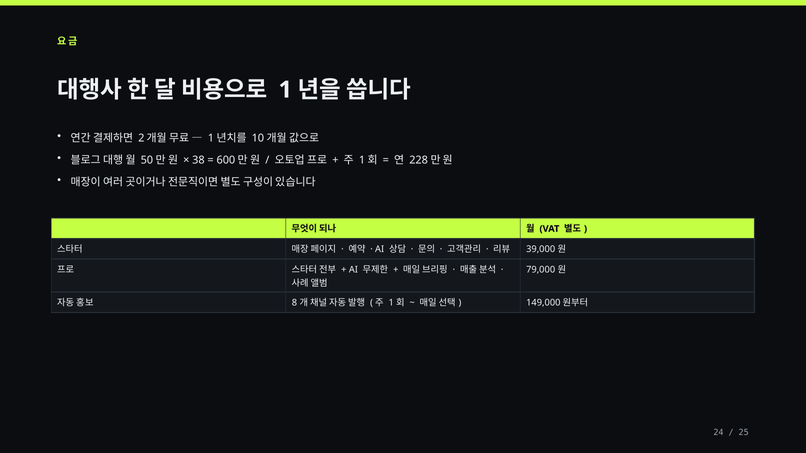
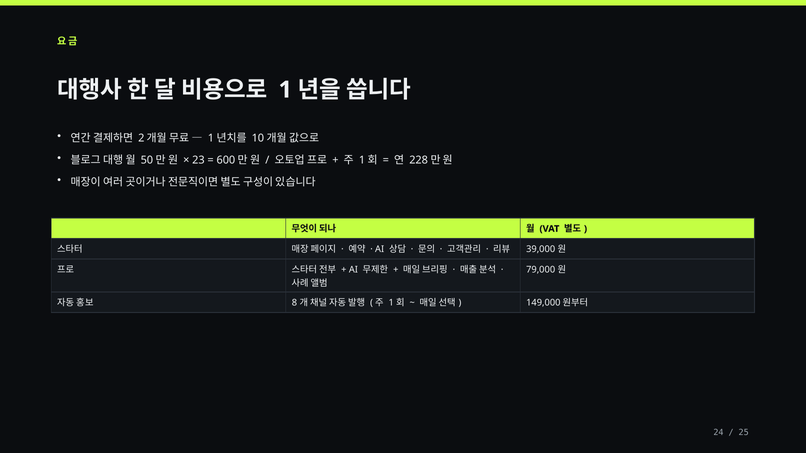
38: 38 -> 23
